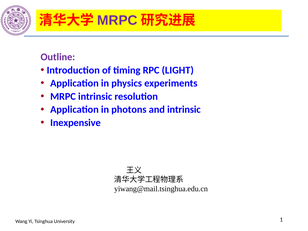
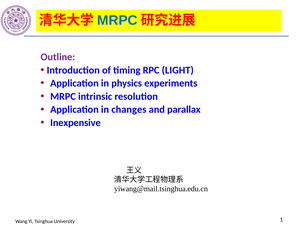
MRPC at (117, 20) colour: purple -> blue
photons: photons -> changes
and intrinsic: intrinsic -> parallax
